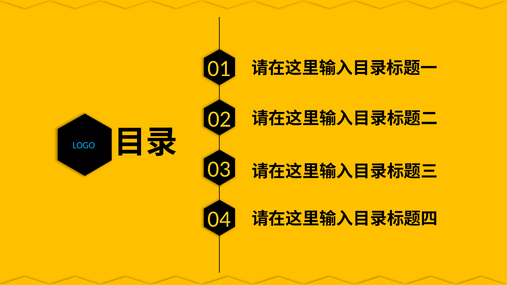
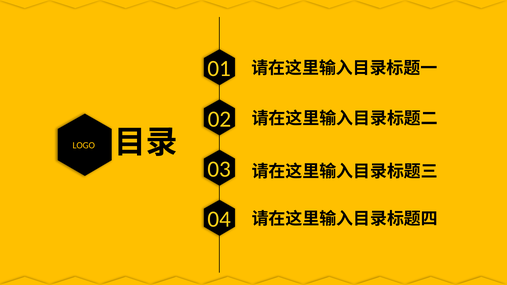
LOGO colour: light blue -> yellow
